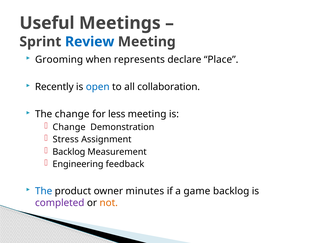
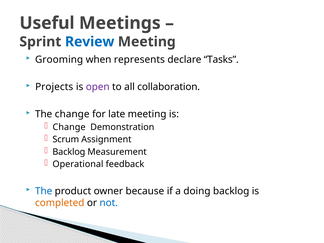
Place: Place -> Tasks
Recently: Recently -> Projects
open colour: blue -> purple
less: less -> late
Stress: Stress -> Scrum
Engineering: Engineering -> Operational
minutes: minutes -> because
game: game -> doing
completed colour: purple -> orange
not colour: orange -> blue
